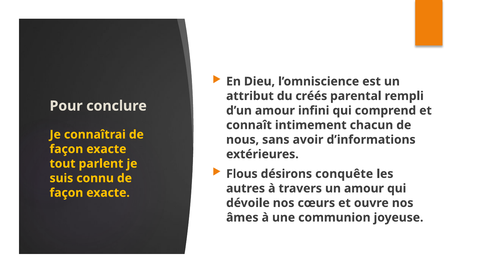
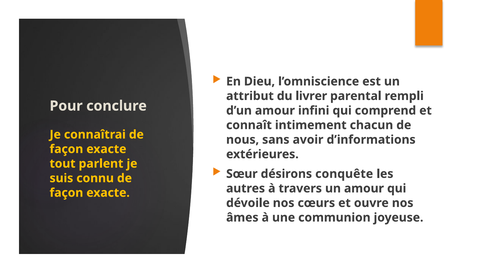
créés: créés -> livrer
Flous: Flous -> Sœur
